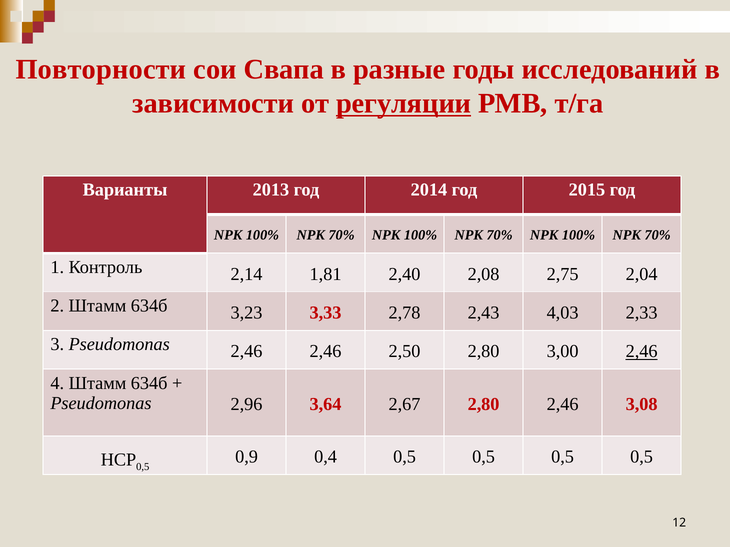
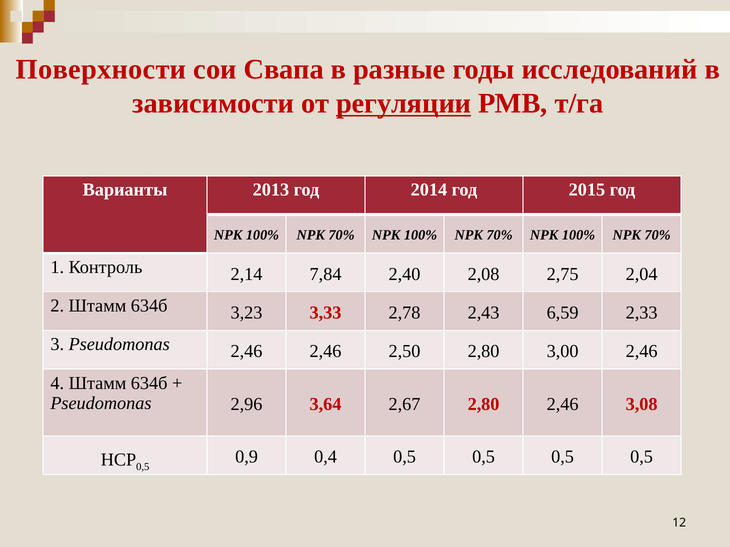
Повторности: Повторности -> Поверхности
1,81: 1,81 -> 7,84
4,03: 4,03 -> 6,59
2,46 at (642, 352) underline: present -> none
